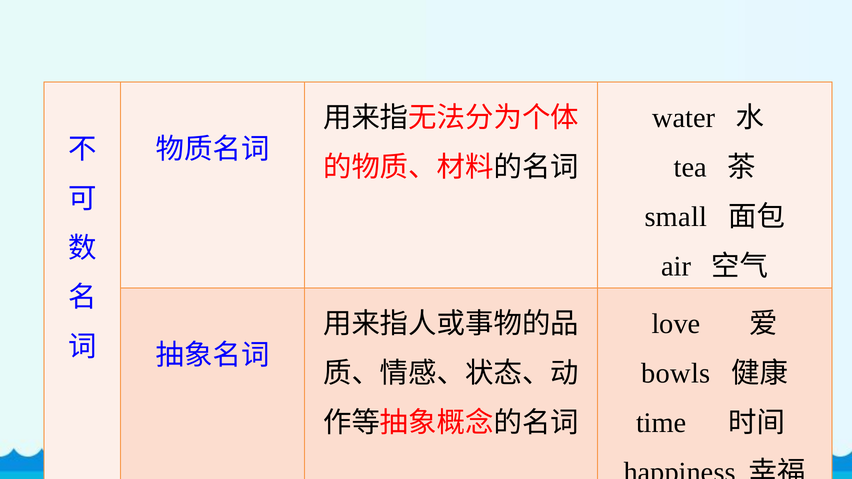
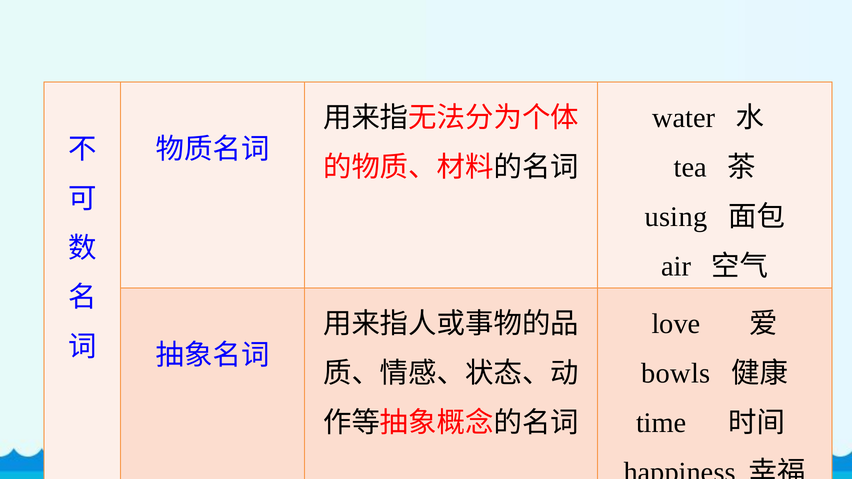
small: small -> using
